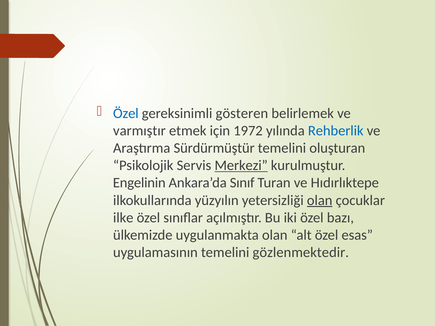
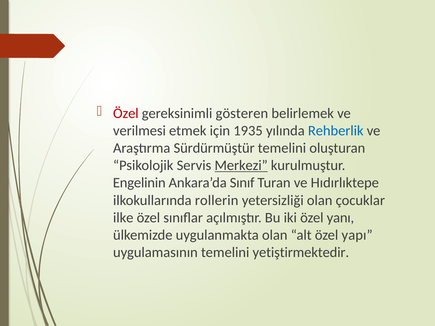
Özel at (126, 113) colour: blue -> red
varmıştır: varmıştır -> verilmesi
1972: 1972 -> 1935
yüzyılın: yüzyılın -> rollerin
olan at (320, 200) underline: present -> none
bazı: bazı -> yanı
esas: esas -> yapı
gözlenmektedir: gözlenmektedir -> yetiştirmektedir
